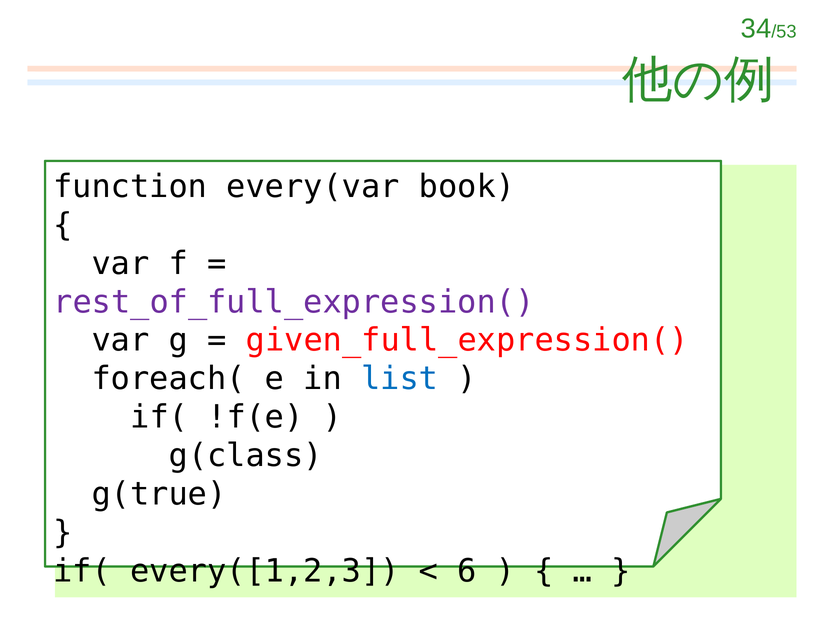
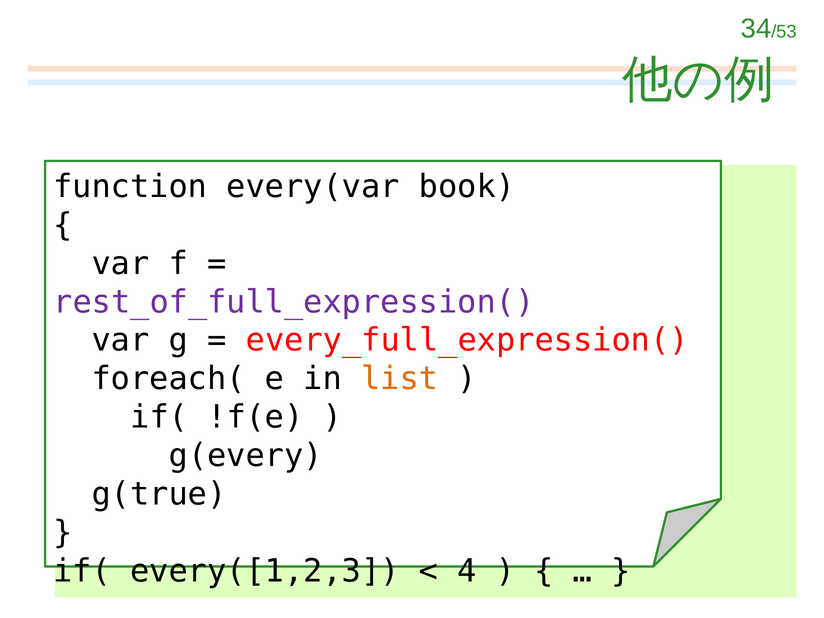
given_full_expression(: given_full_expression( -> every_full_expression(
list colour: blue -> orange
g(class: g(class -> g(every
6: 6 -> 4
